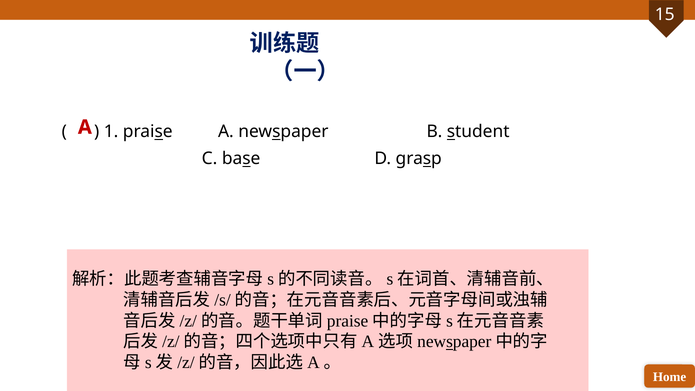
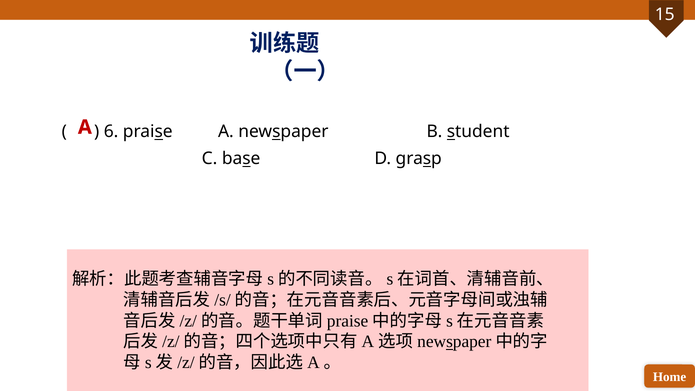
1: 1 -> 6
